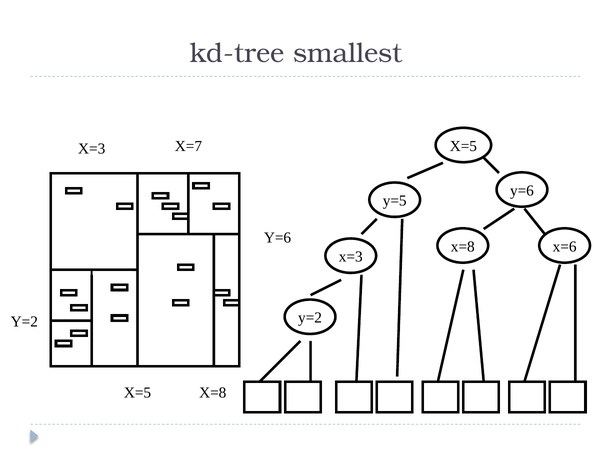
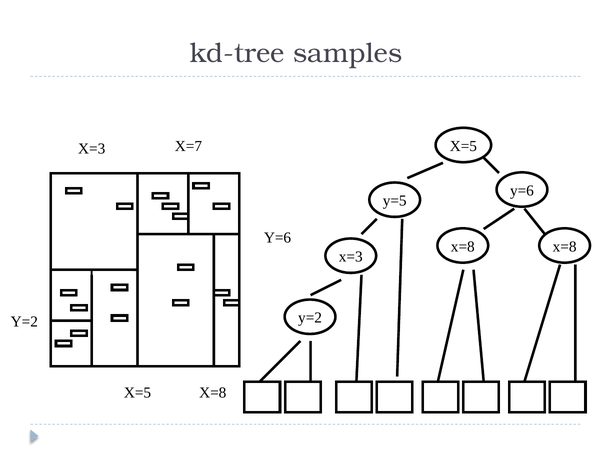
smallest: smallest -> samples
x=8 x=6: x=6 -> x=8
